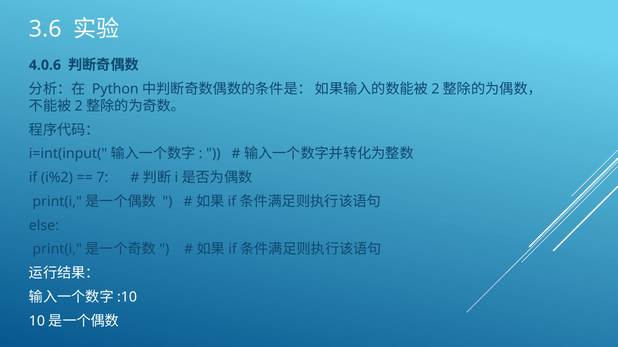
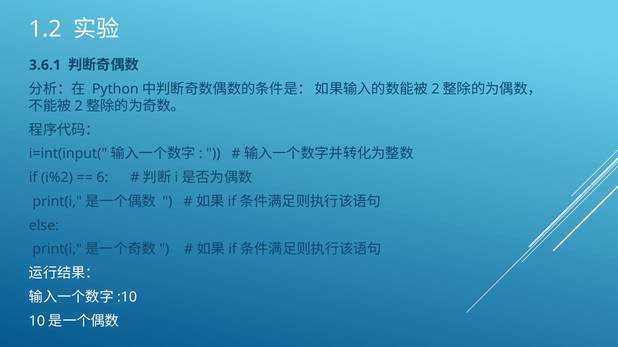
3.6: 3.6 -> 1.2
4.0.6: 4.0.6 -> 3.6.1
7: 7 -> 6
